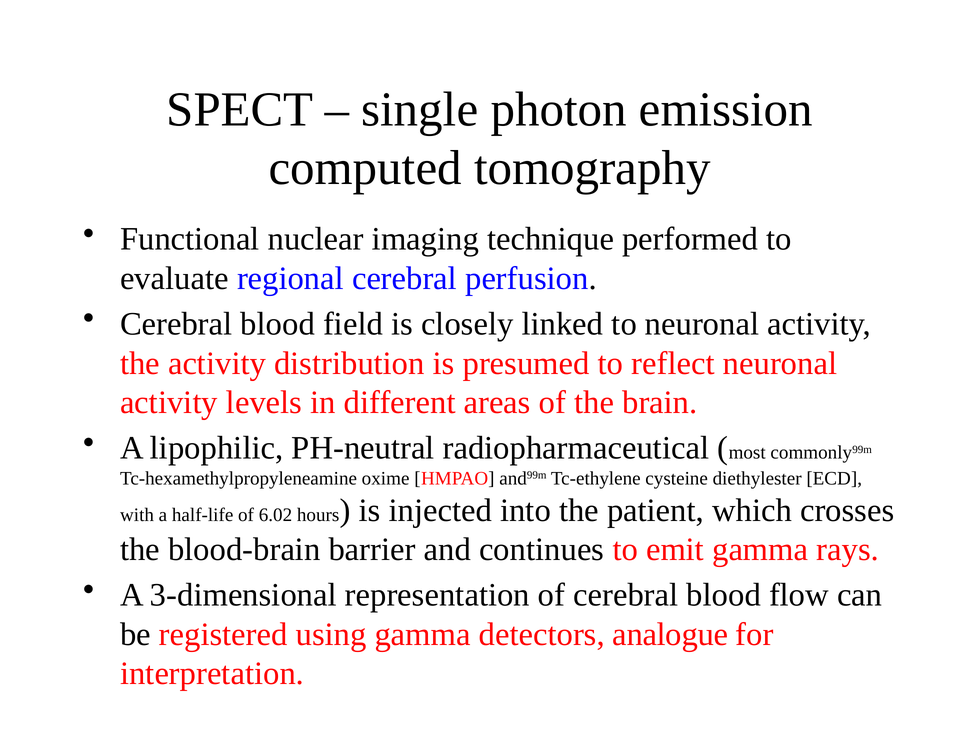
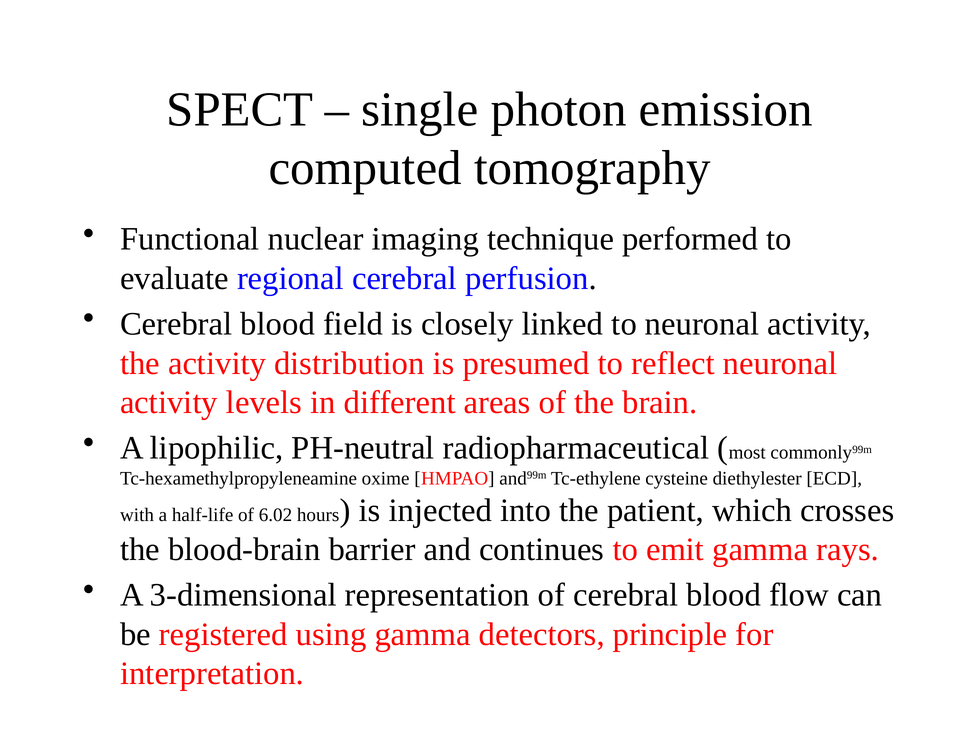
analogue: analogue -> principle
